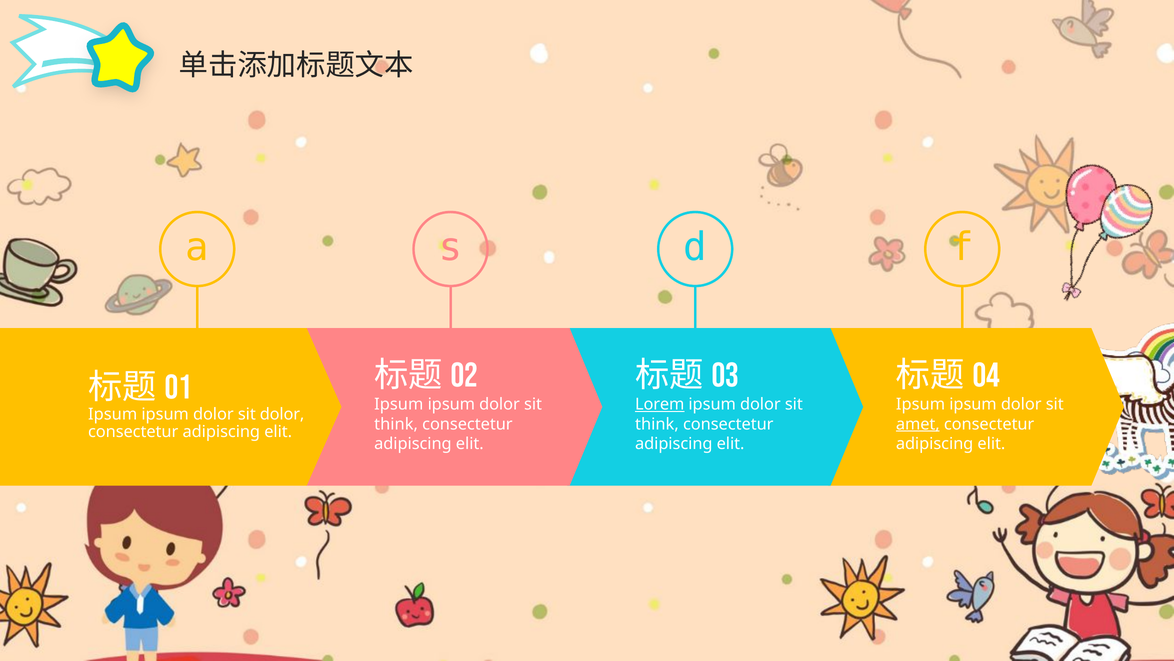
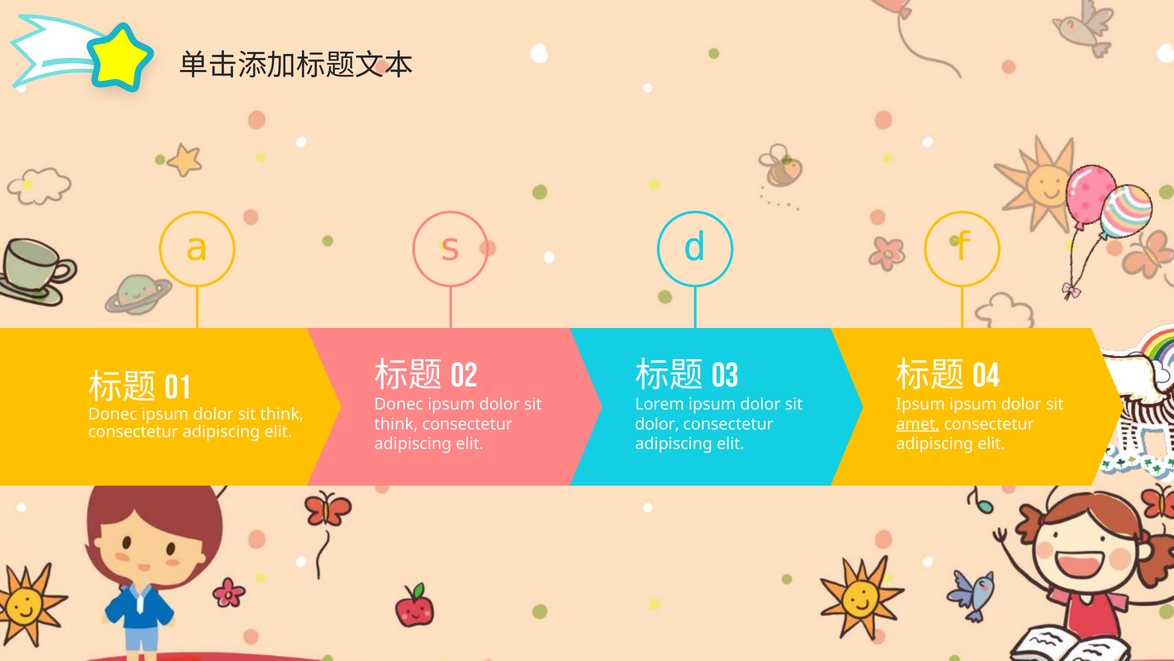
Ipsum at (399, 404): Ipsum -> Donec
Lorem underline: present -> none
Ipsum at (113, 414): Ipsum -> Donec
dolor at (282, 414): dolor -> think
think at (657, 424): think -> dolor
